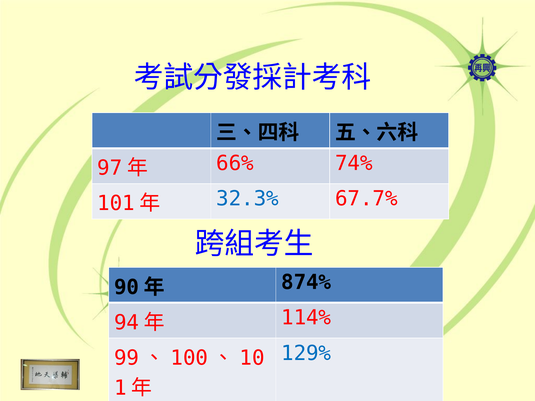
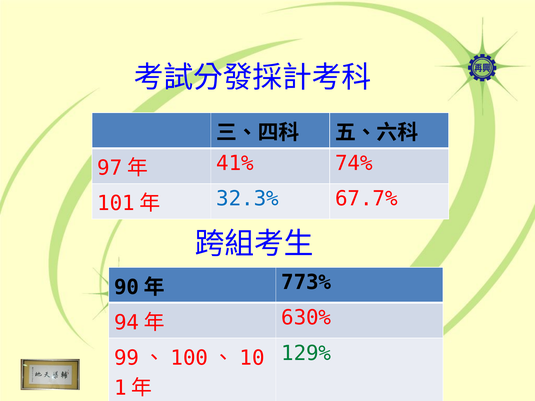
66%: 66% -> 41%
874%: 874% -> 773%
114%: 114% -> 630%
129% colour: blue -> green
